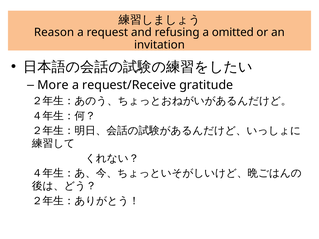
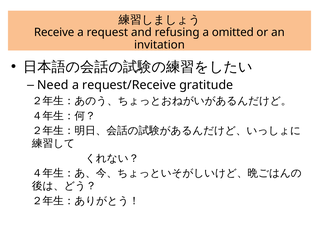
Reason: Reason -> Receive
More: More -> Need
